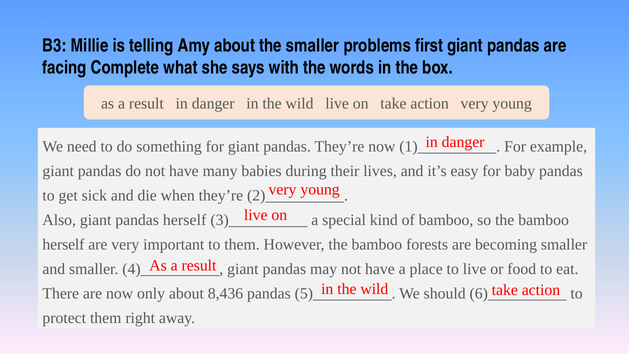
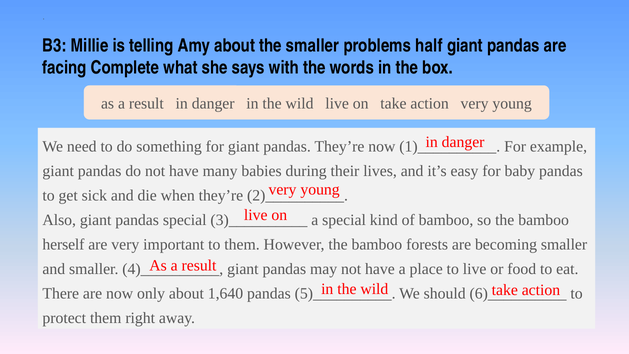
first: first -> half
pandas herself: herself -> special
8,436: 8,436 -> 1,640
